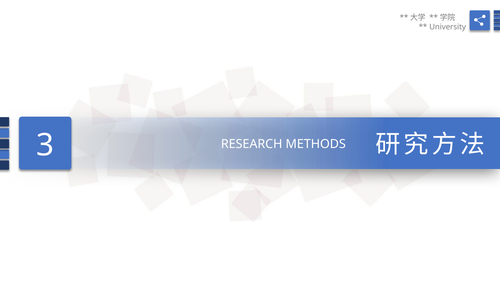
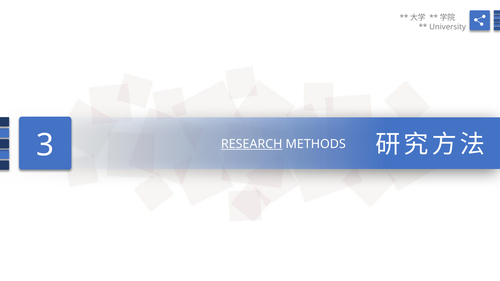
RESEARCH underline: none -> present
